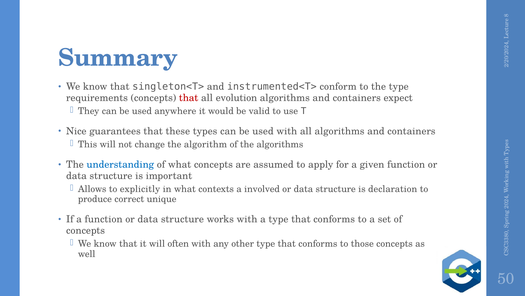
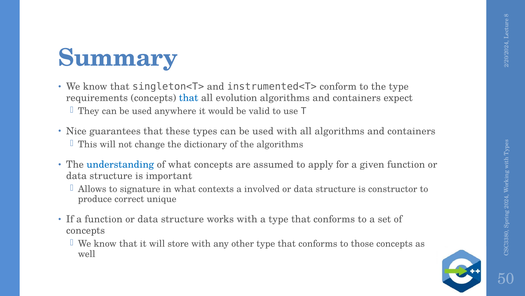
that at (189, 98) colour: red -> blue
algorithm: algorithm -> dictionary
explicitly: explicitly -> signature
declaration: declaration -> constructor
often: often -> store
